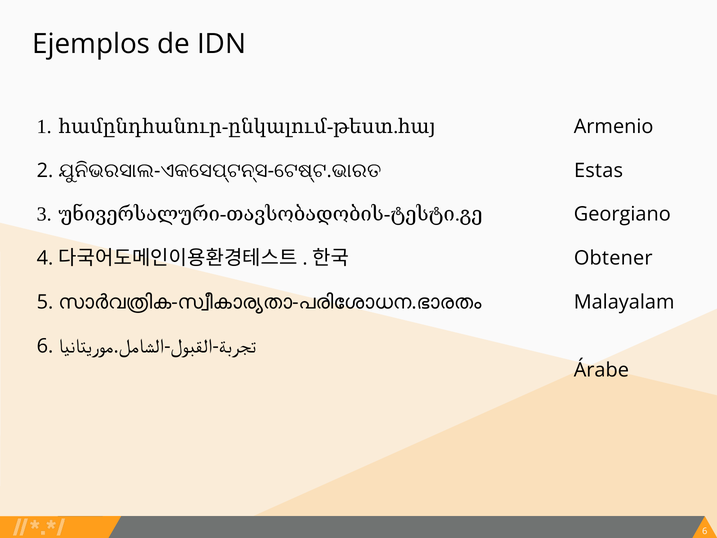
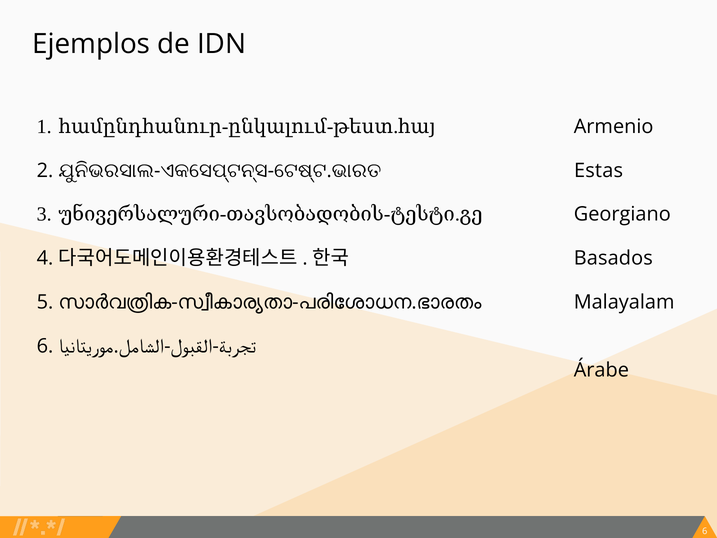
Obtener: Obtener -> Basados
